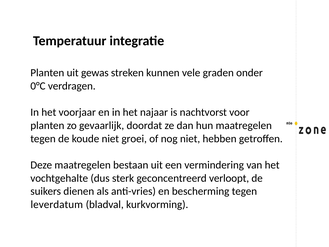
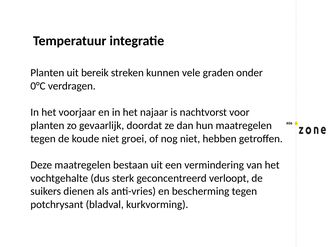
gewas: gewas -> bereik
leverdatum: leverdatum -> potchrysant
